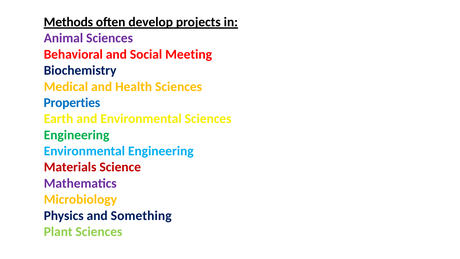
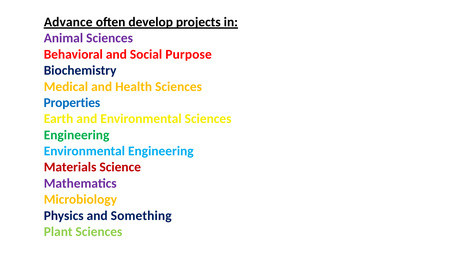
Methods: Methods -> Advance
Meeting: Meeting -> Purpose
